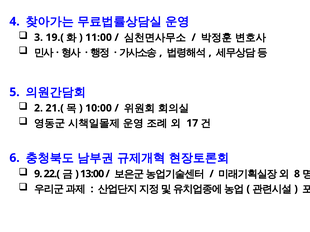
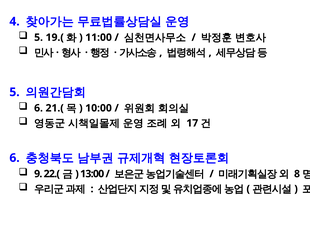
3 at (39, 38): 3 -> 5
2 at (39, 108): 2 -> 6
